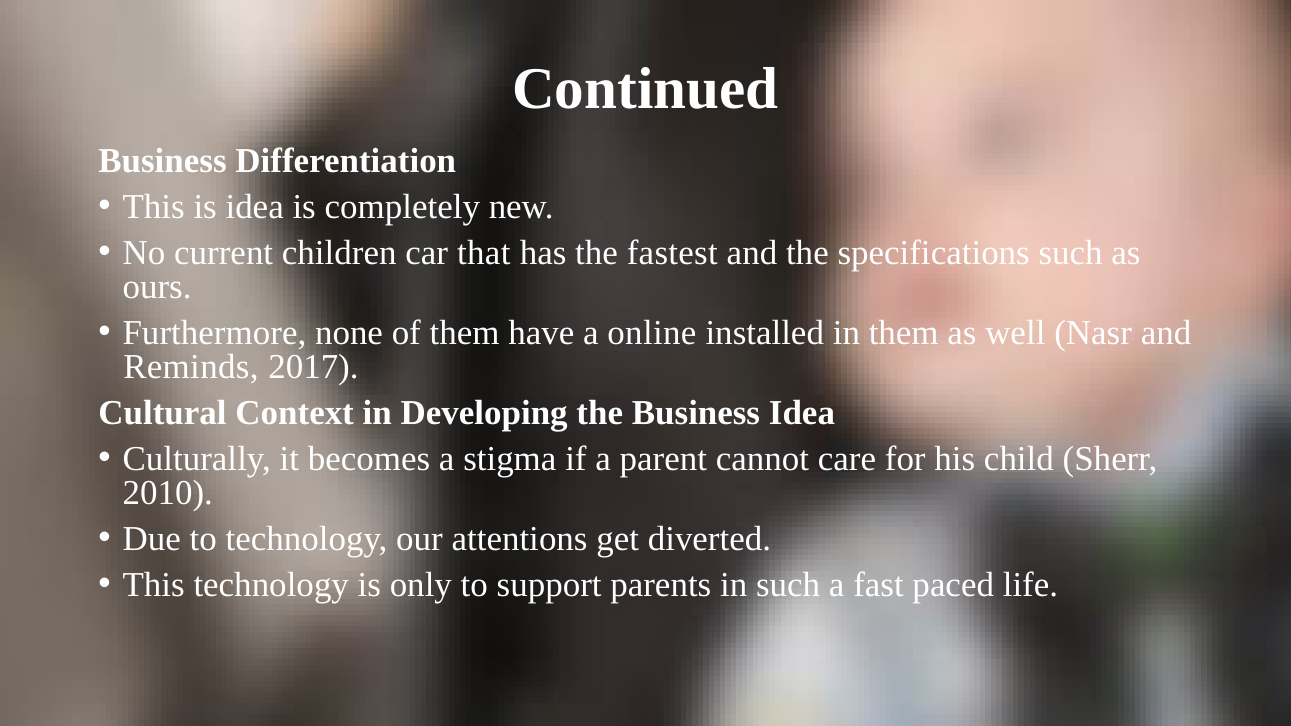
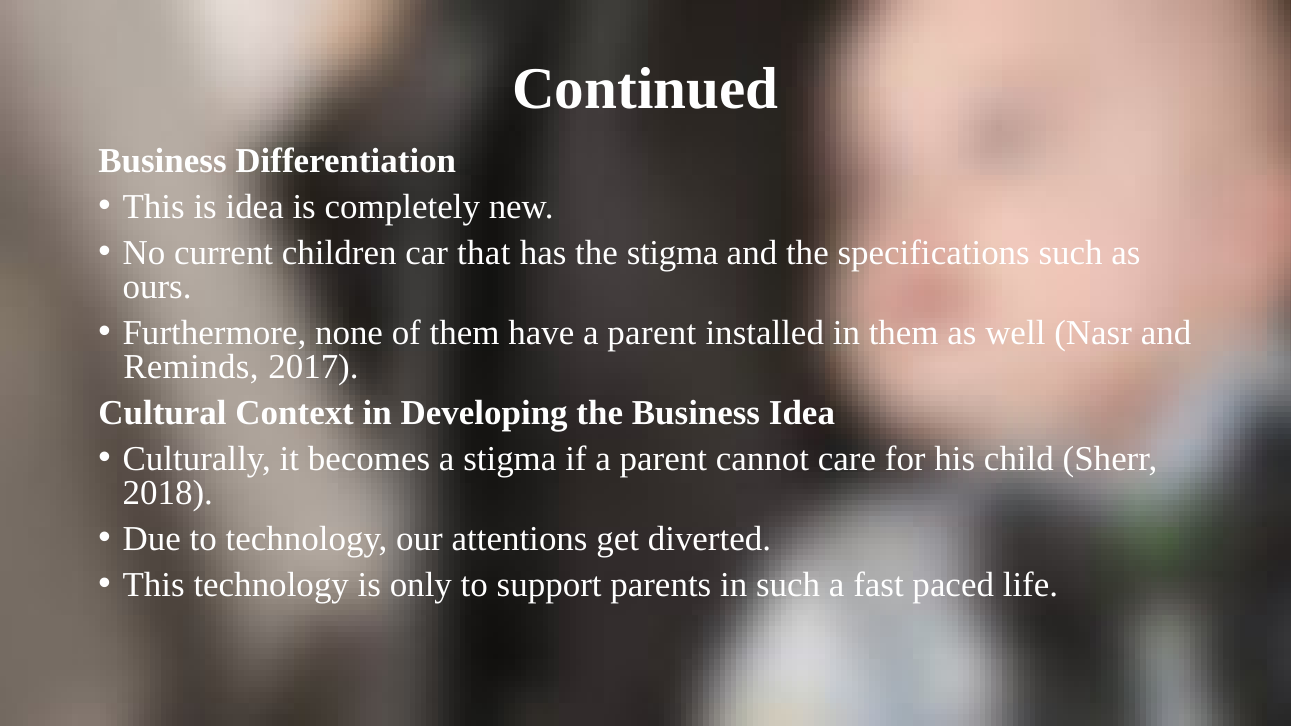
the fastest: fastest -> stigma
have a online: online -> parent
2010: 2010 -> 2018
